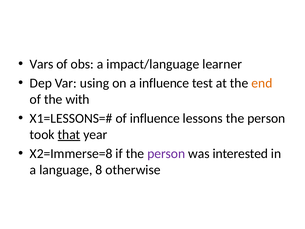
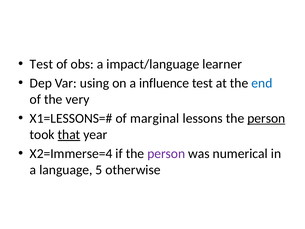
Vars at (42, 64): Vars -> Test
end colour: orange -> blue
with: with -> very
of influence: influence -> marginal
person at (266, 118) underline: none -> present
X2=Immerse=8: X2=Immerse=8 -> X2=Immerse=4
interested: interested -> numerical
8: 8 -> 5
